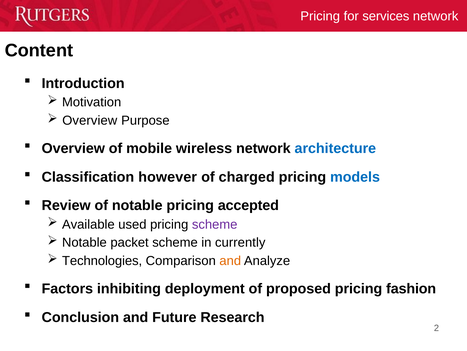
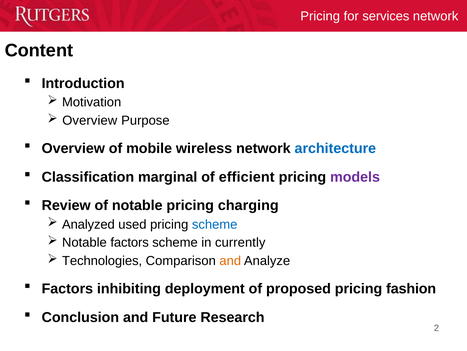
however: however -> marginal
charged: charged -> efficient
models colour: blue -> purple
accepted: accepted -> charging
Available: Available -> Analyzed
scheme at (215, 224) colour: purple -> blue
Notable packet: packet -> factors
